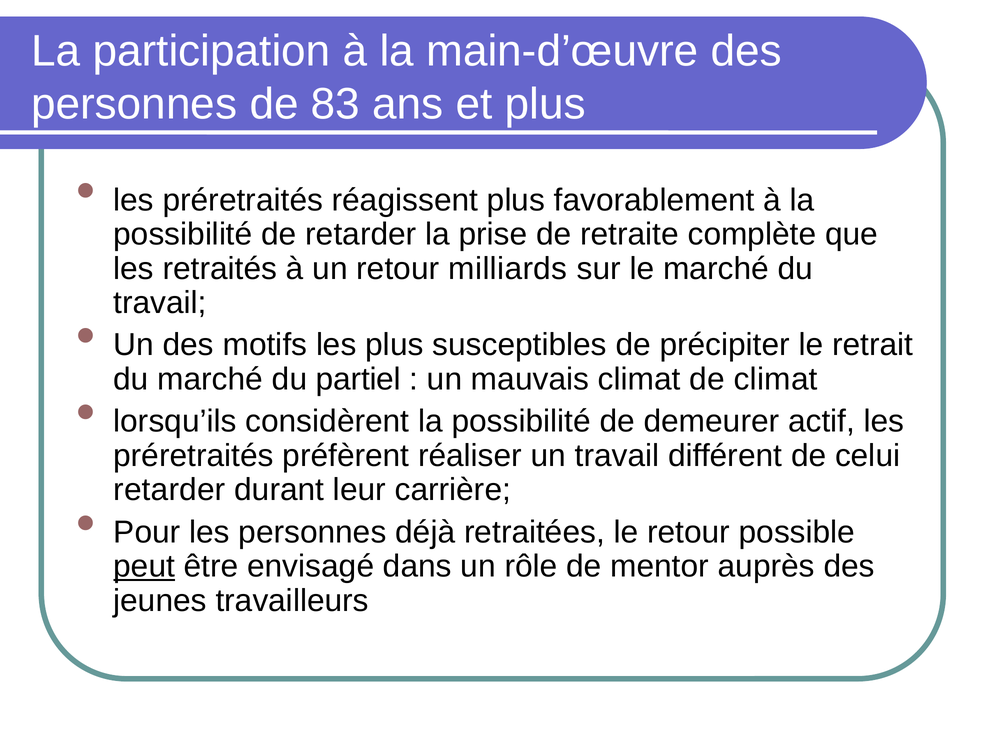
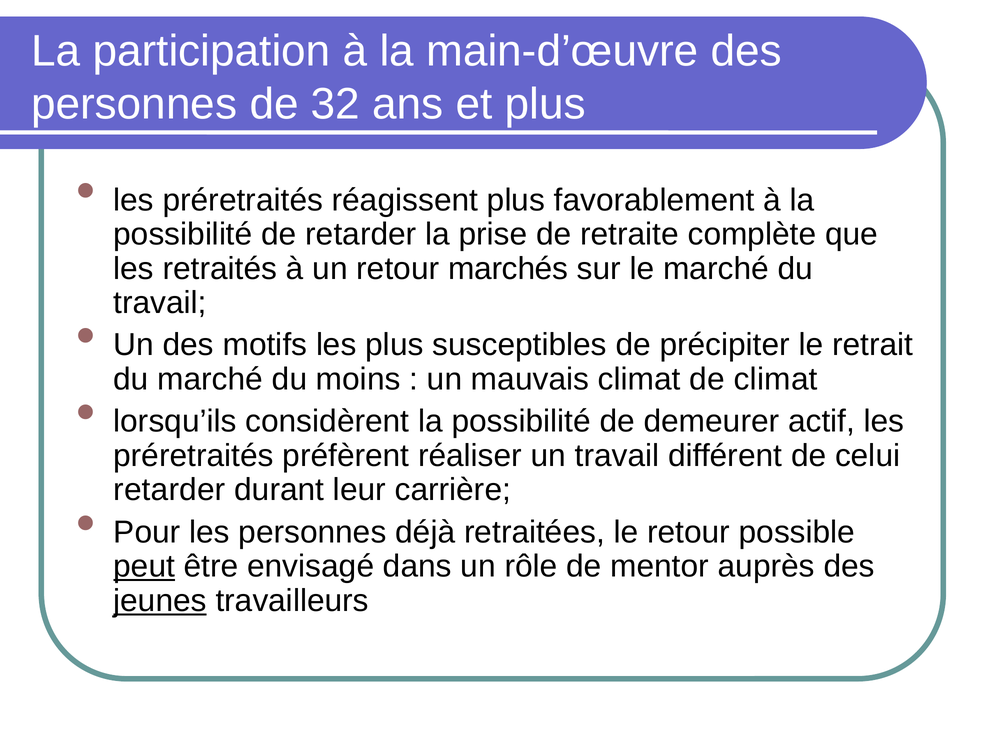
83: 83 -> 32
milliards: milliards -> marchés
partiel: partiel -> moins
jeunes underline: none -> present
